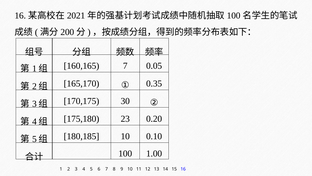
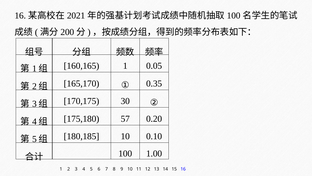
160,165 7: 7 -> 1
23: 23 -> 57
